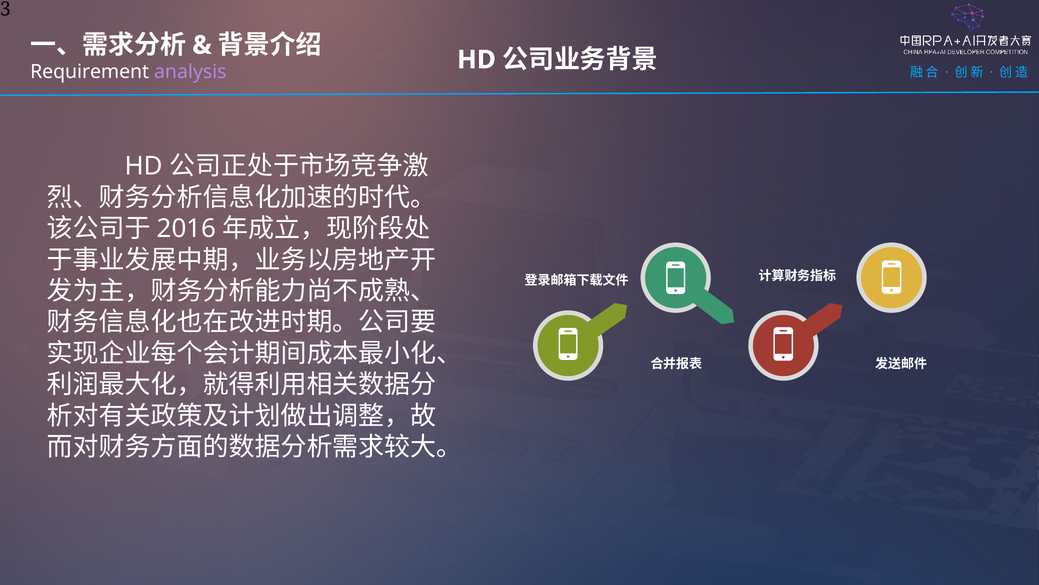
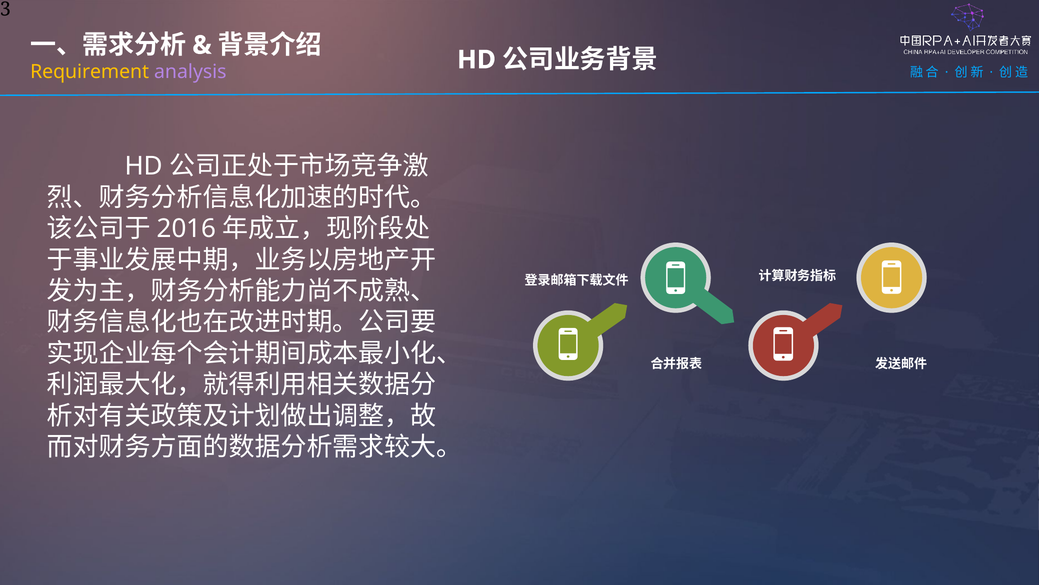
Requirement colour: white -> yellow
